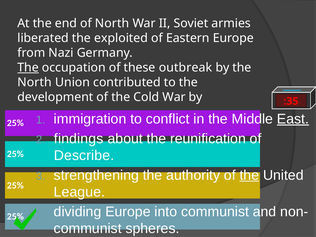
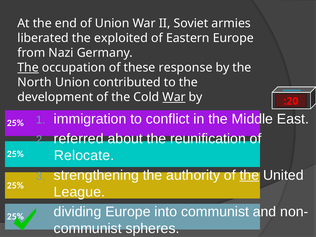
of North: North -> Union
outbreak: outbreak -> response
War at (174, 97) underline: none -> present
:35: :35 -> :20
East underline: present -> none
findings: findings -> referred
Describe: Describe -> Relocate
